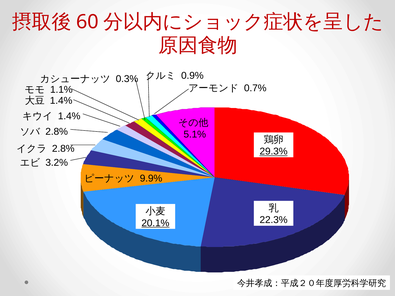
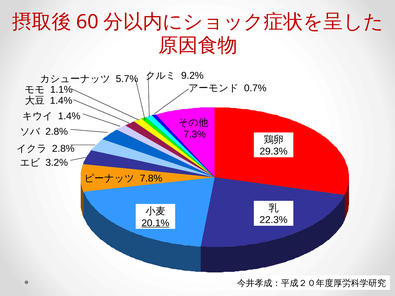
0.3%: 0.3% -> 5.7%
0.9%: 0.9% -> 9.2%
5.1%: 5.1% -> 7.3%
29.3% underline: present -> none
9.9%: 9.9% -> 7.8%
